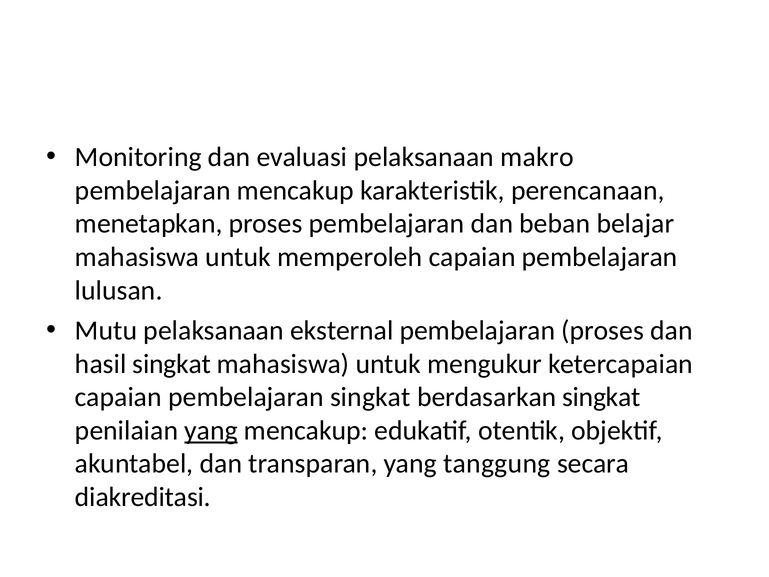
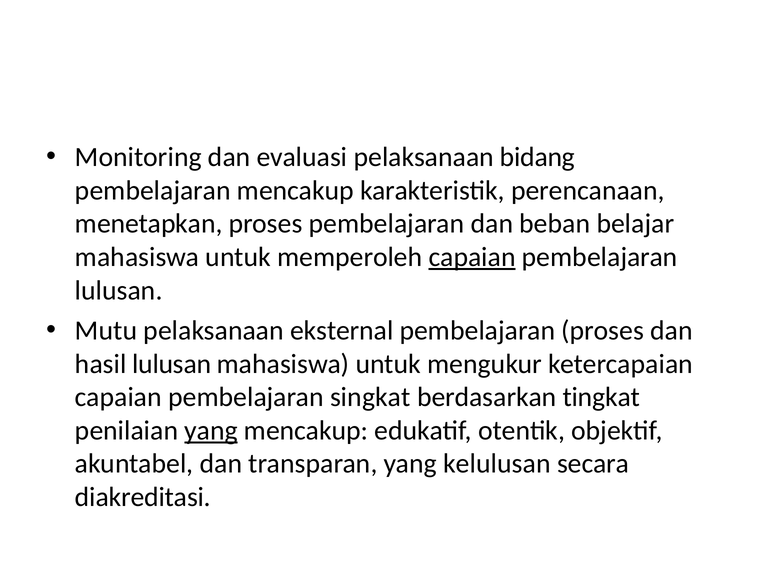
makro: makro -> bidang
capaian at (472, 257) underline: none -> present
hasil singkat: singkat -> lulusan
berdasarkan singkat: singkat -> tingkat
tanggung: tanggung -> kelulusan
